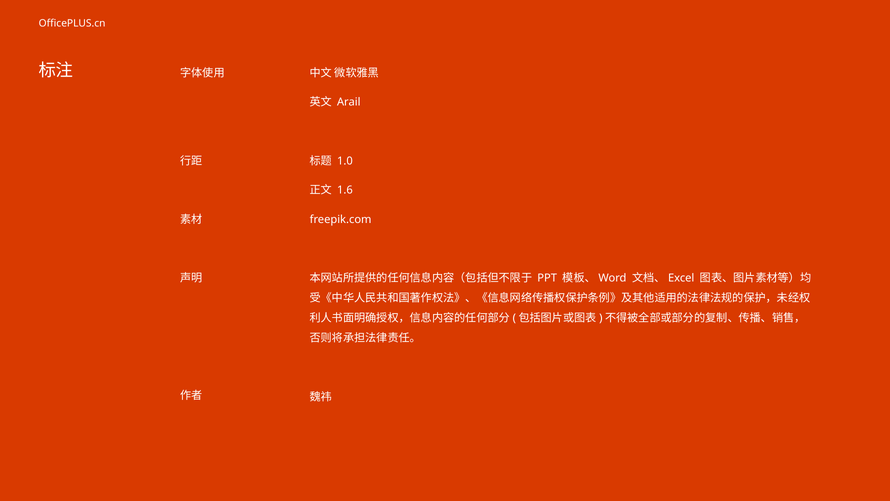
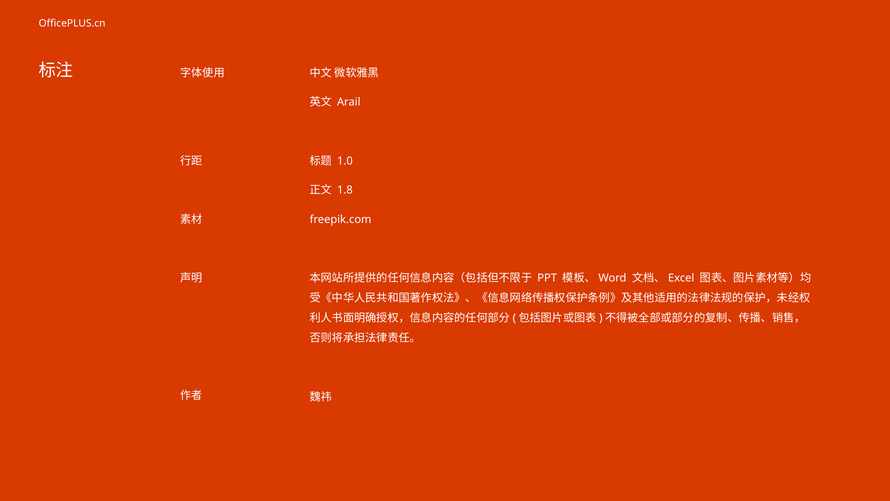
1.6: 1.6 -> 1.8
